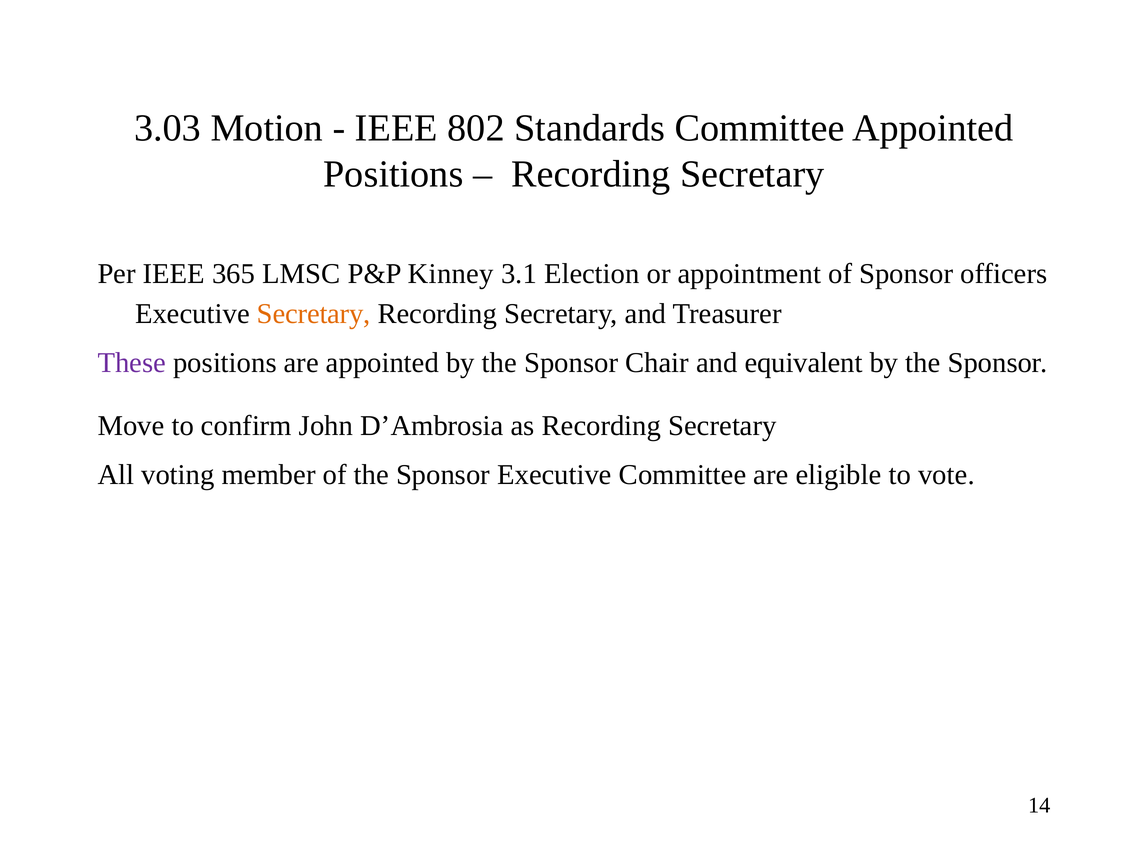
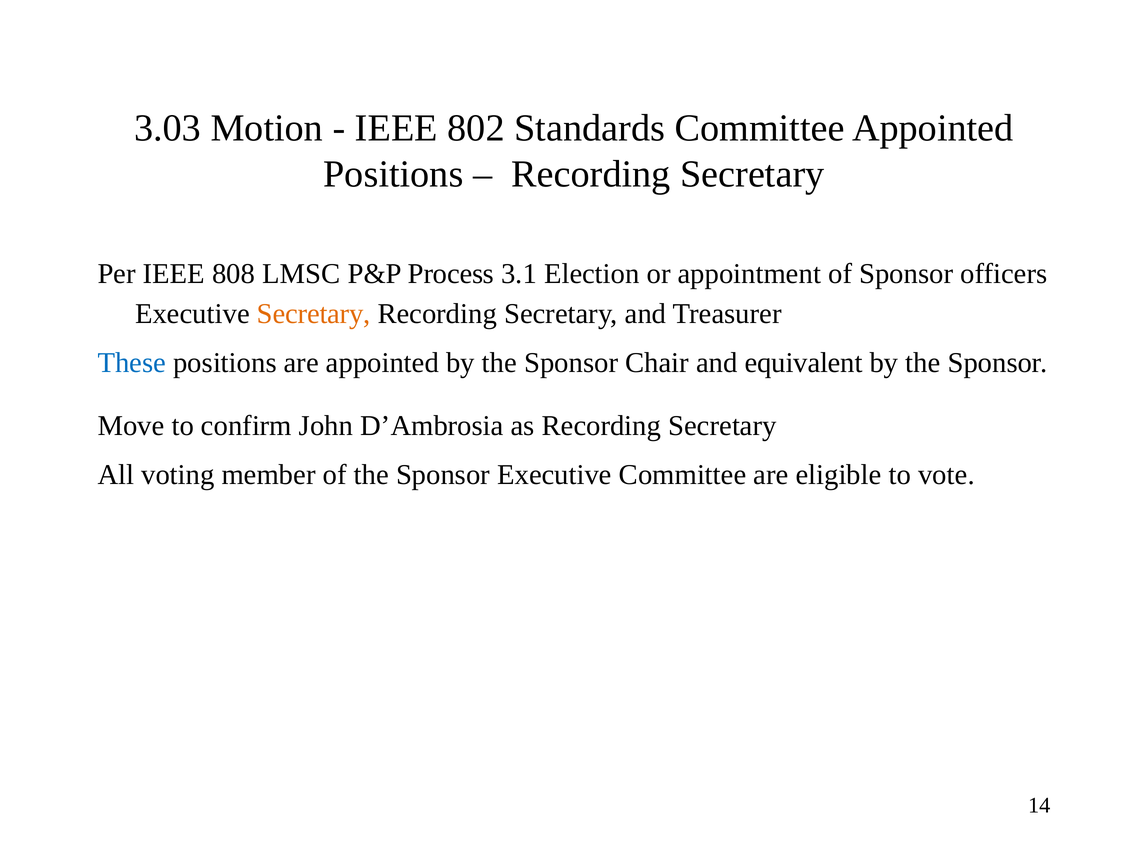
365: 365 -> 808
Kinney: Kinney -> Process
These colour: purple -> blue
